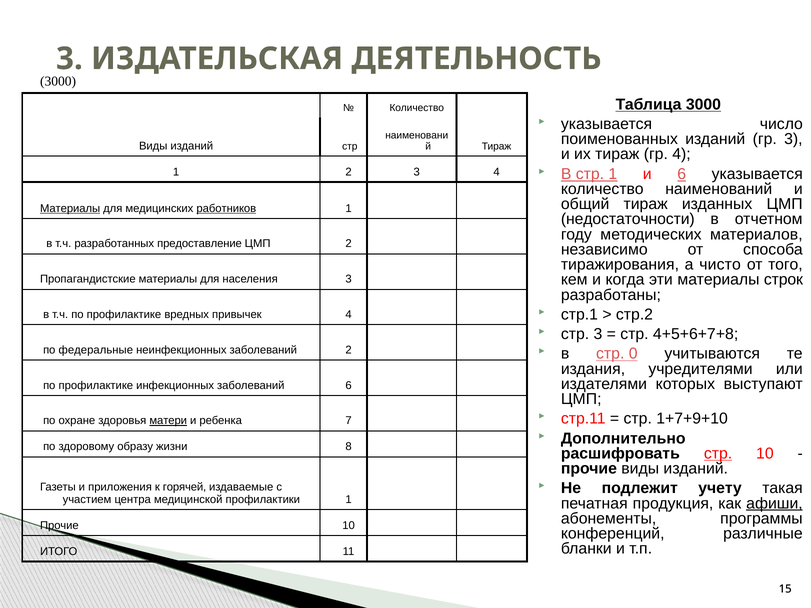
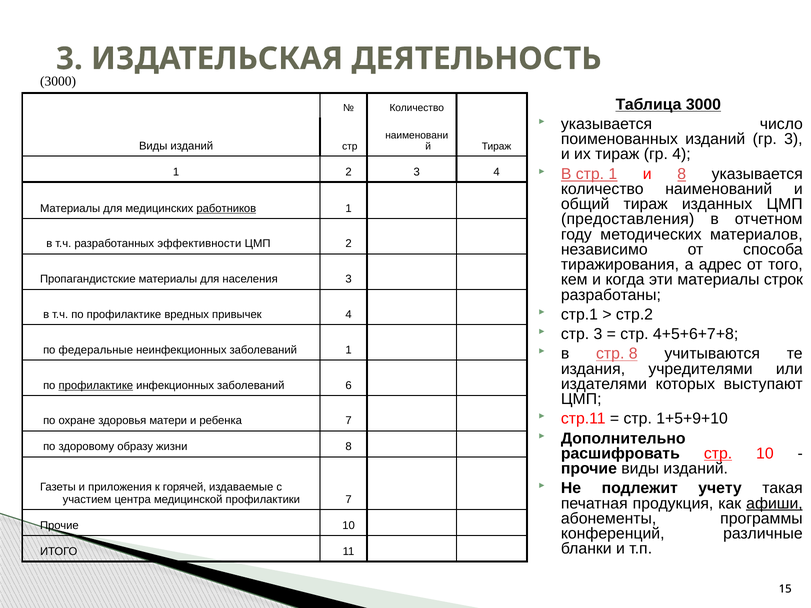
и 6: 6 -> 8
Материалы at (70, 208) underline: present -> none
недостаточности: недостаточности -> предоставления
предоставление: предоставление -> эффективности
чисто: чисто -> адрес
заболеваний 2: 2 -> 1
стр 0: 0 -> 8
профилактике at (96, 385) underline: none -> present
1+7+9+10: 1+7+9+10 -> 1+5+9+10
матери underline: present -> none
профилактики 1: 1 -> 7
